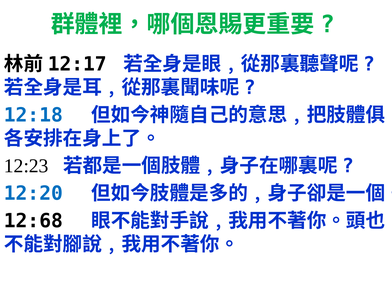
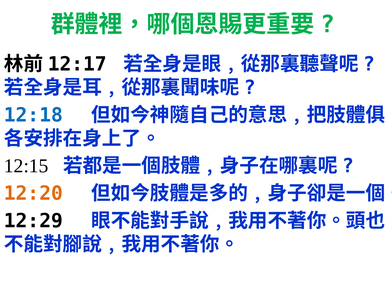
12:23: 12:23 -> 12:15
12:20 colour: blue -> orange
12:68: 12:68 -> 12:29
